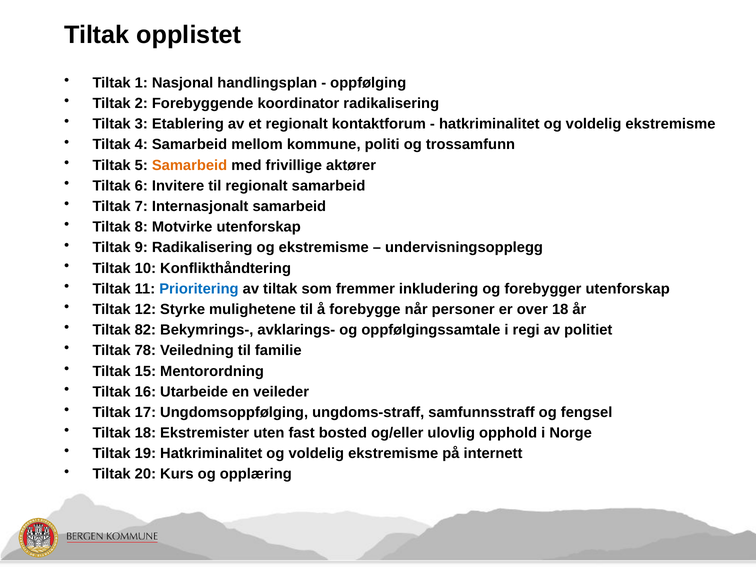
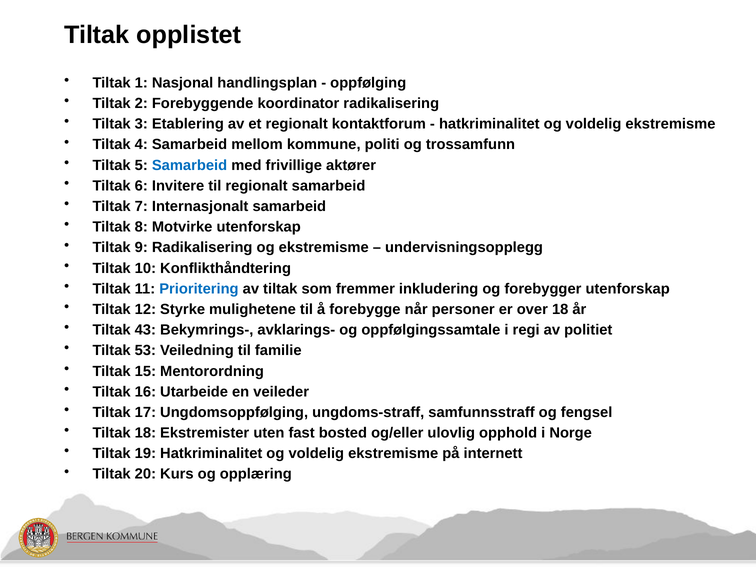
Samarbeid at (190, 165) colour: orange -> blue
82: 82 -> 43
78: 78 -> 53
